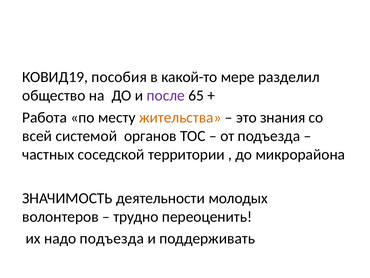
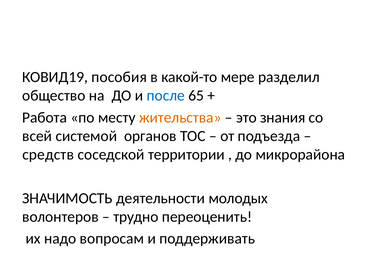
после colour: purple -> blue
частных: частных -> средств
надо подъезда: подъезда -> вопросам
